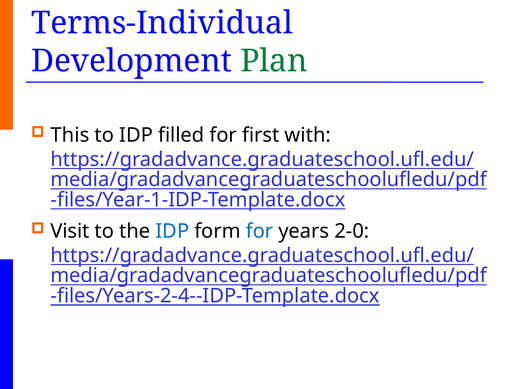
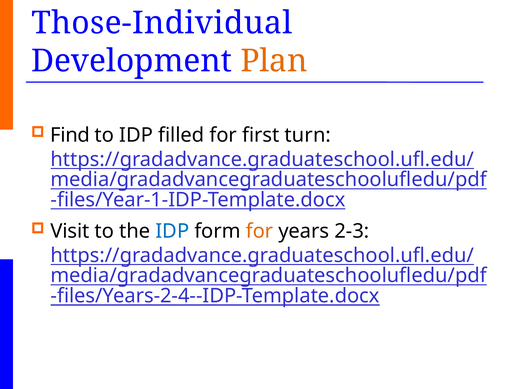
Terms-Individual: Terms-Individual -> Those-Individual
Plan colour: green -> orange
This: This -> Find
with: with -> turn
for at (259, 231) colour: blue -> orange
2-0: 2-0 -> 2-3
